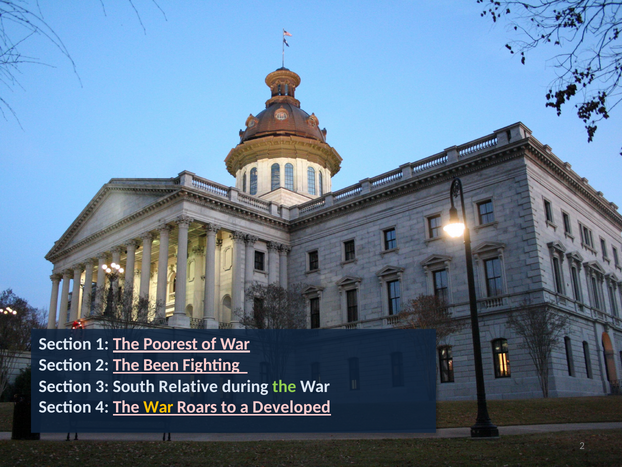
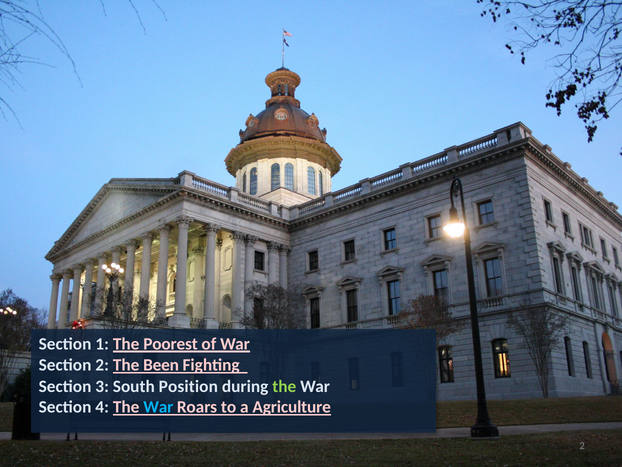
Relative: Relative -> Position
War at (158, 407) colour: yellow -> light blue
Developed: Developed -> Agriculture
